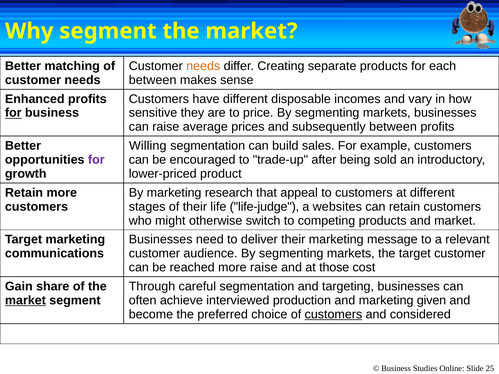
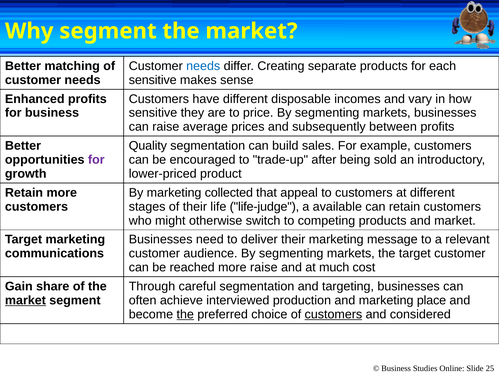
needs at (203, 66) colour: orange -> blue
between at (153, 80): between -> sensitive
for at (13, 113) underline: present -> none
Willing: Willing -> Quality
research: research -> collected
websites: websites -> available
those: those -> much
given: given -> place
the at (185, 315) underline: none -> present
